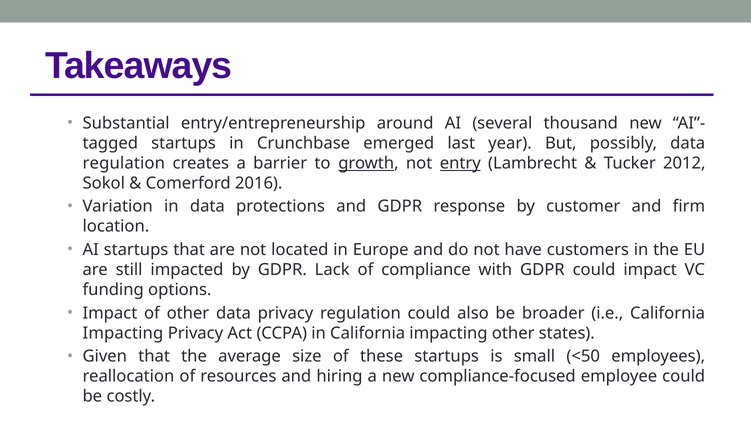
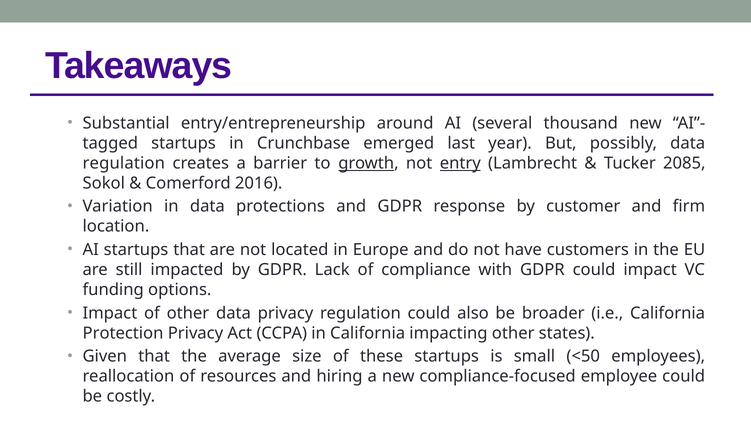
2012: 2012 -> 2085
Impacting at (123, 333): Impacting -> Protection
